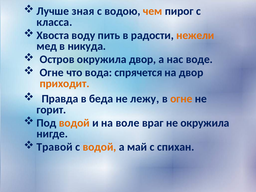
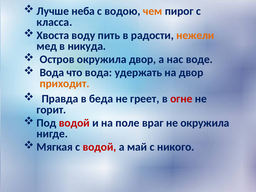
зная: зная -> неба
Огне at (52, 73): Огне -> Вода
спрячется: спрячется -> удержать
лежу: лежу -> греет
огне at (181, 99) colour: orange -> red
водой at (74, 123) colour: orange -> red
воле: воле -> поле
Травой: Травой -> Мягкая
водой at (99, 147) colour: orange -> red
спихан: спихан -> никого
